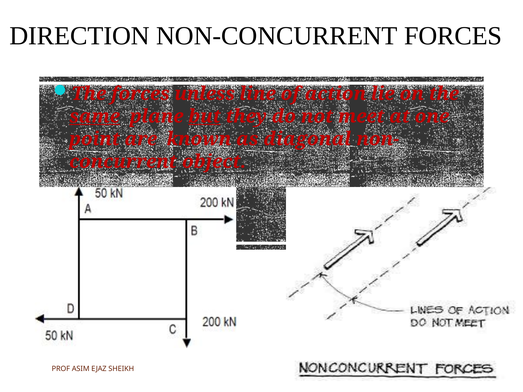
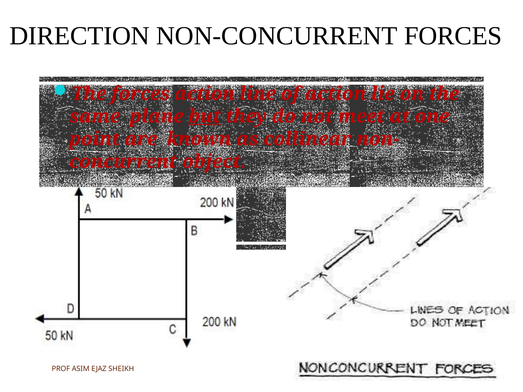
forces unless: unless -> action
same underline: present -> none
diagonal: diagonal -> collinear
